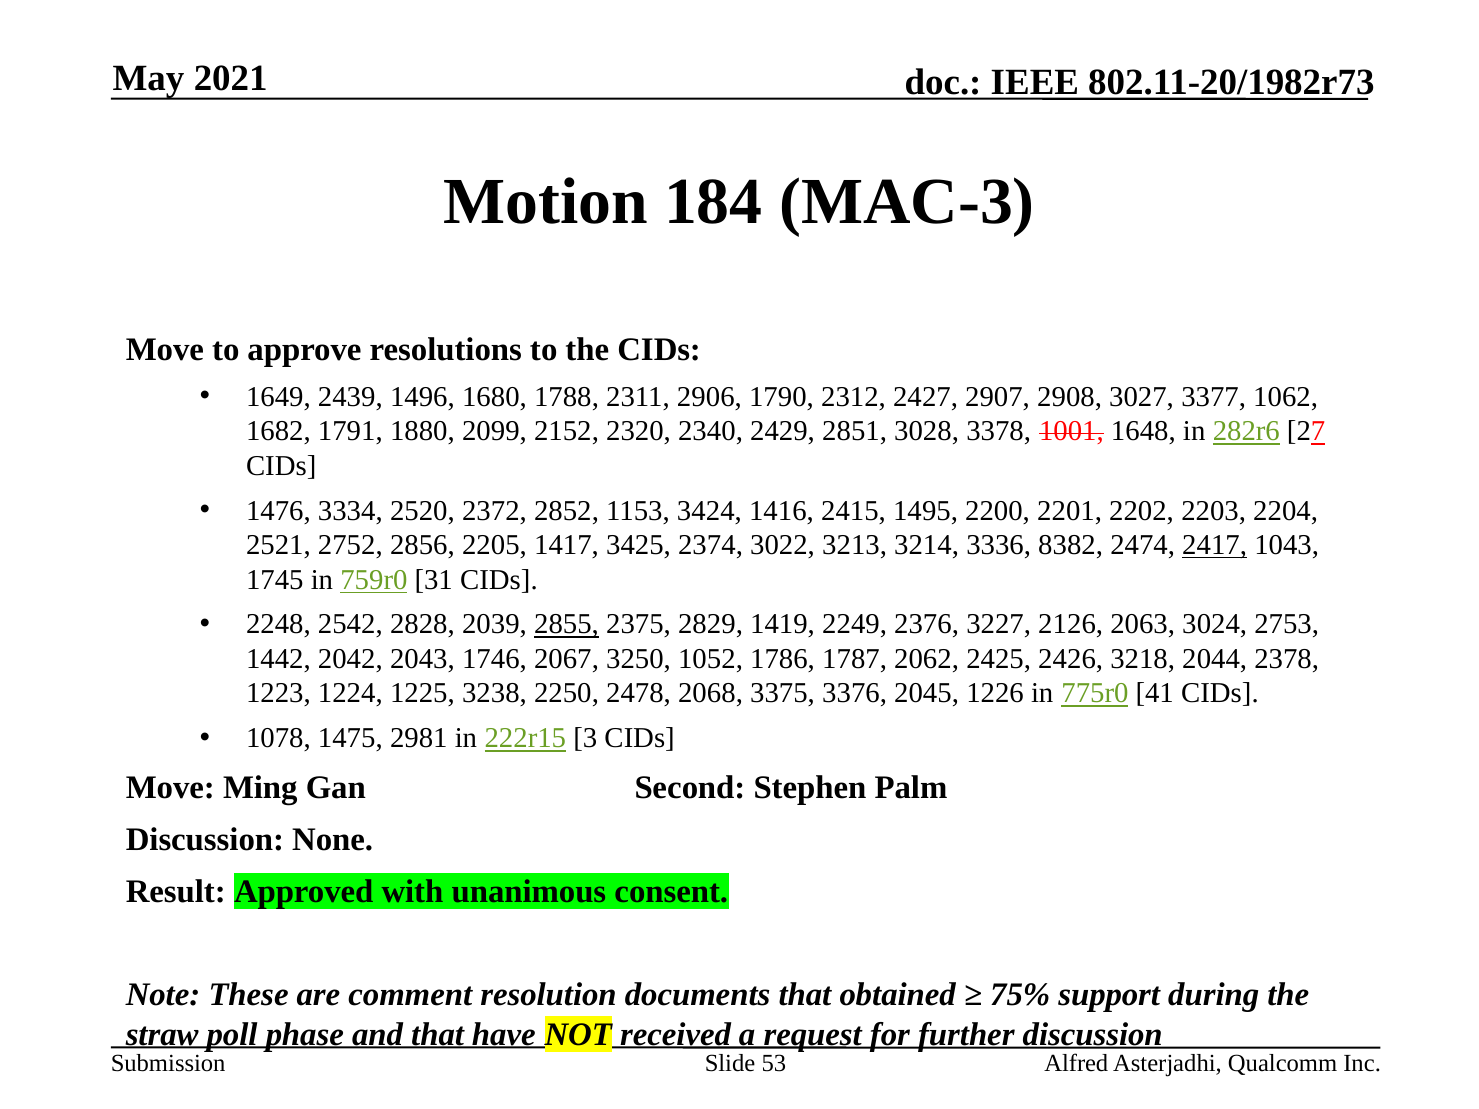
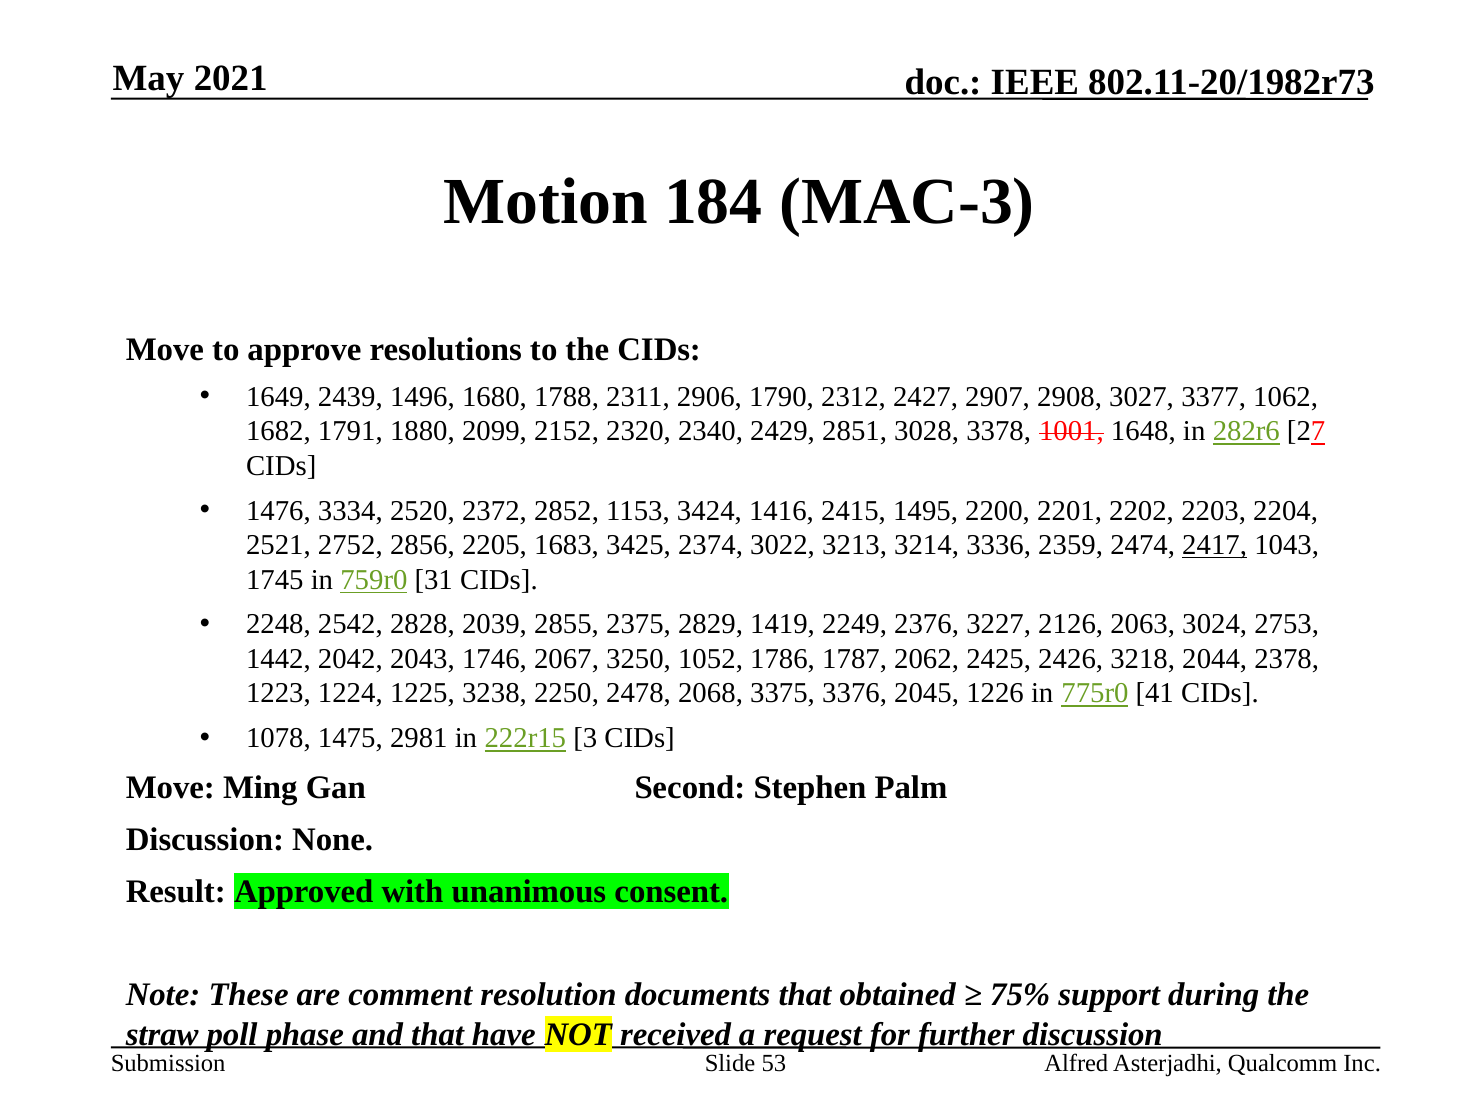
1417: 1417 -> 1683
8382: 8382 -> 2359
2855 underline: present -> none
